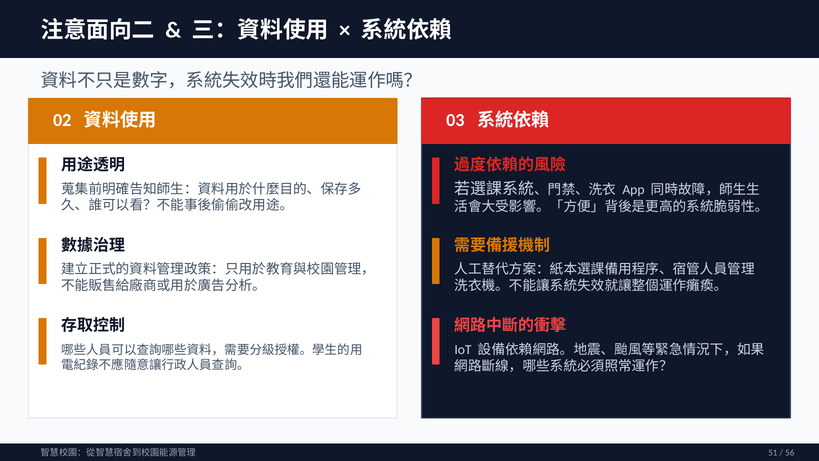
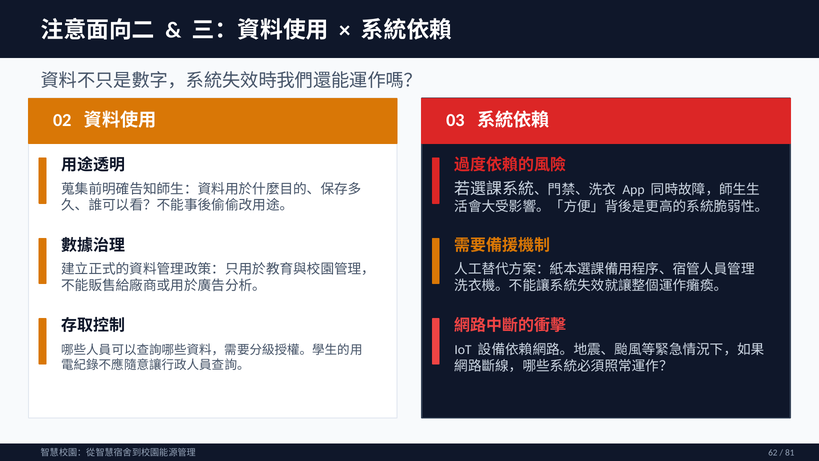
51: 51 -> 62
56: 56 -> 81
